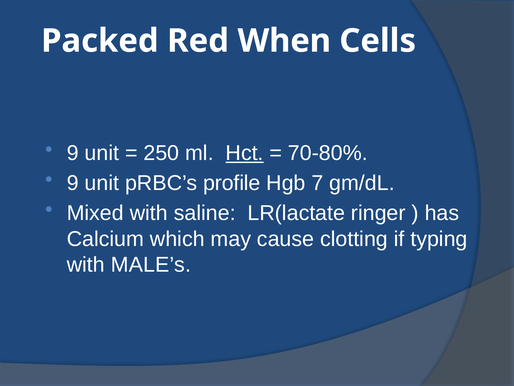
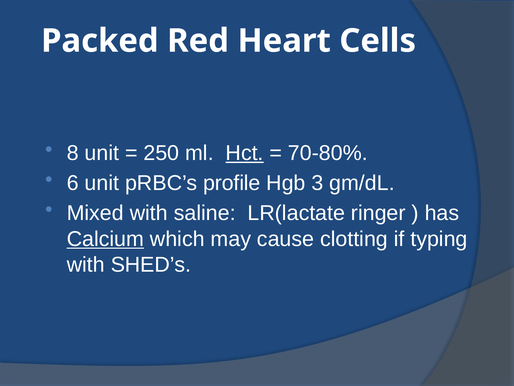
When: When -> Heart
9 at (73, 153): 9 -> 8
9 at (73, 183): 9 -> 6
7: 7 -> 3
Calcium underline: none -> present
MALE’s: MALE’s -> SHED’s
